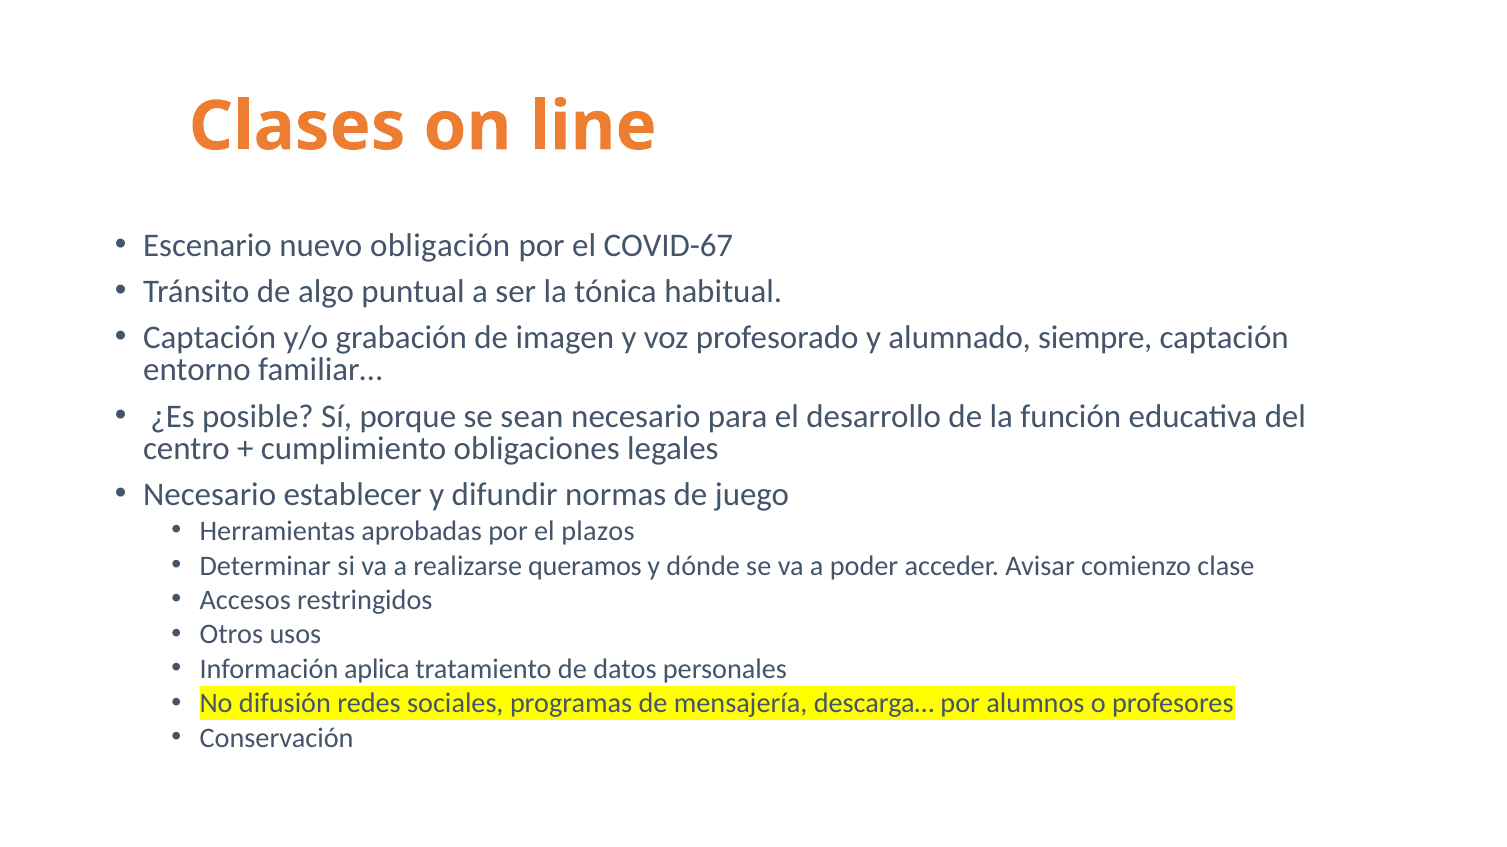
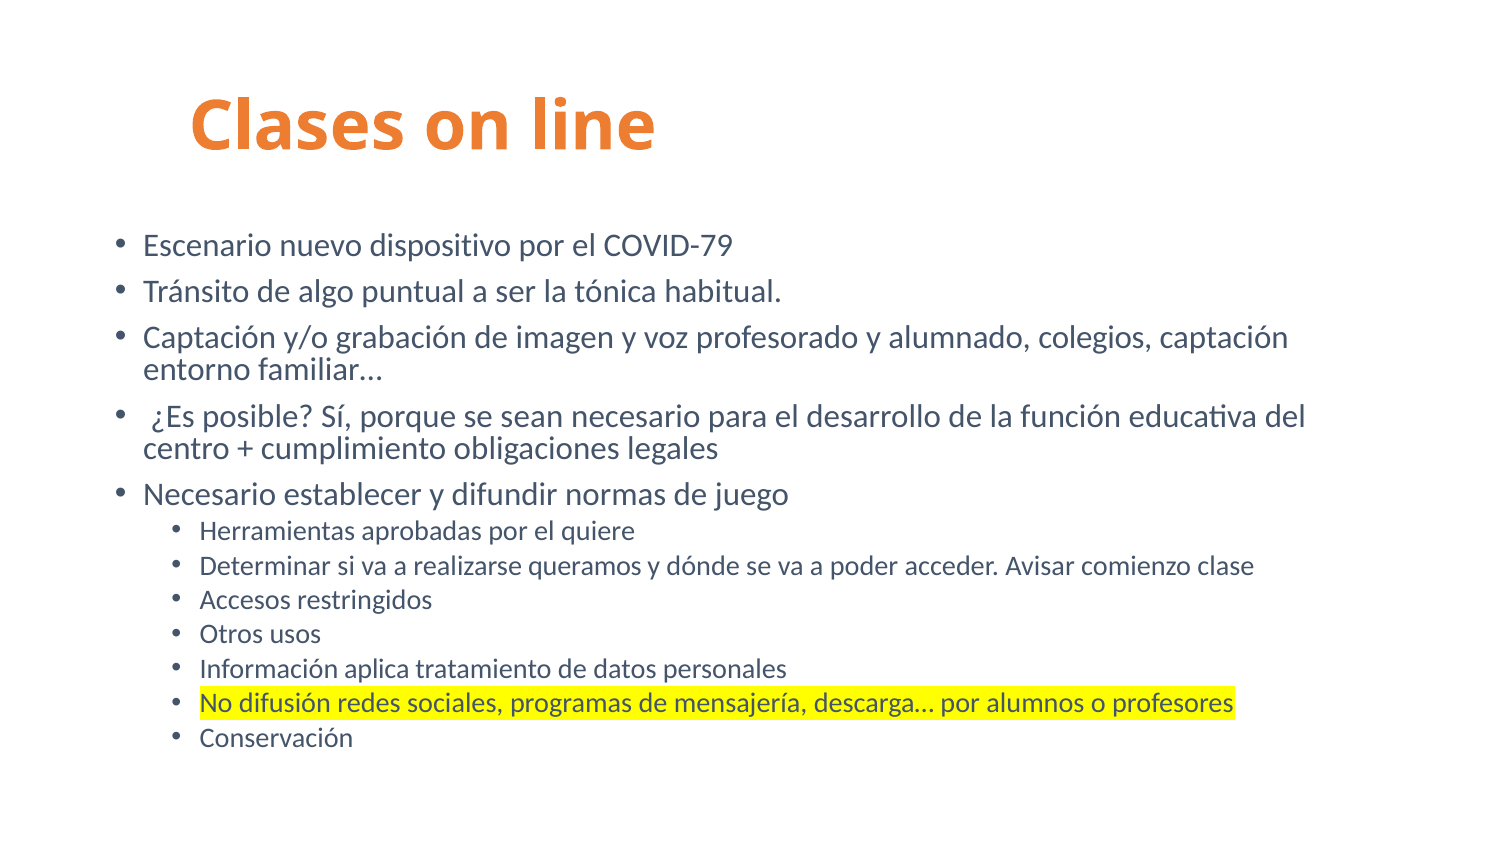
obligación: obligación -> dispositivo
COVID-67: COVID-67 -> COVID-79
siempre: siempre -> colegios
plazos: plazos -> quiere
